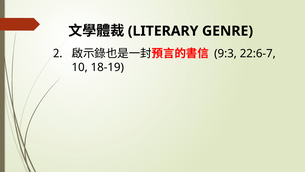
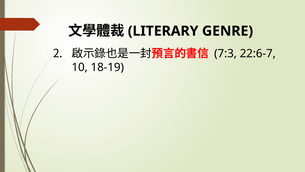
9:3: 9:3 -> 7:3
